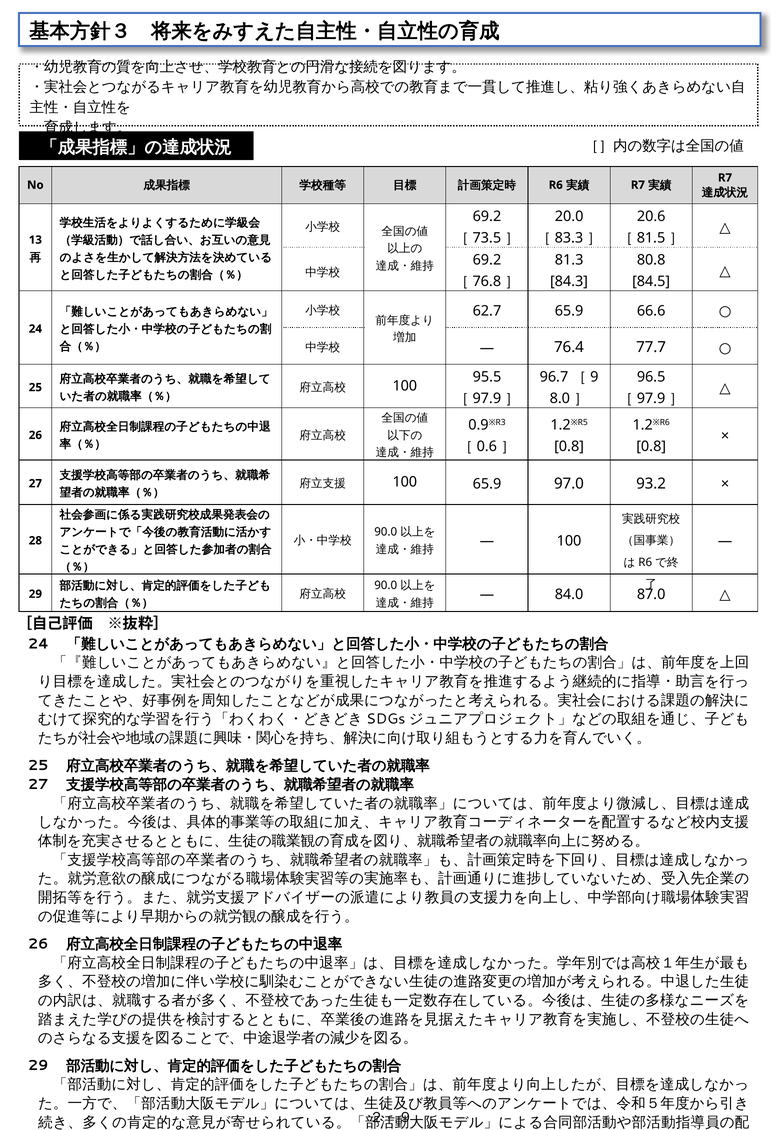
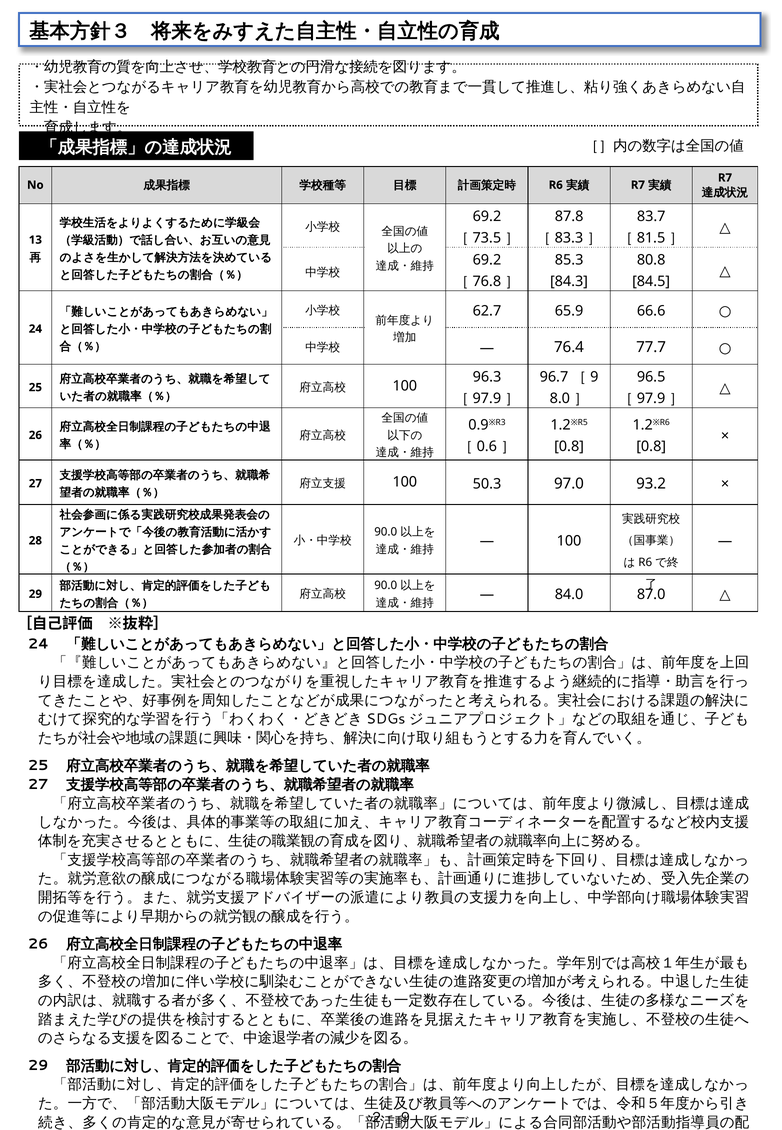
20.0: 20.0 -> 87.8
20.6: 20.6 -> 83.7
81.3: 81.3 -> 85.3
95.5: 95.5 -> 96.3
100 65.9: 65.9 -> 50.3
